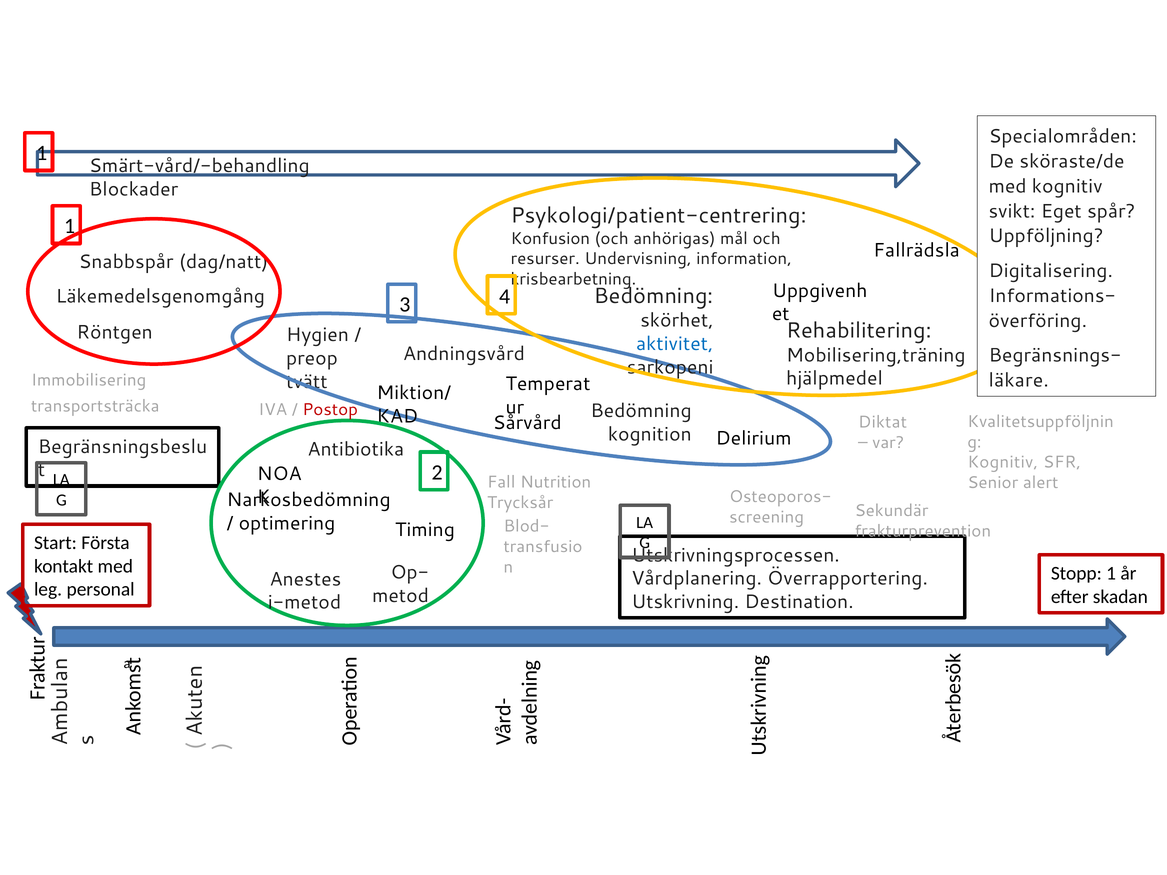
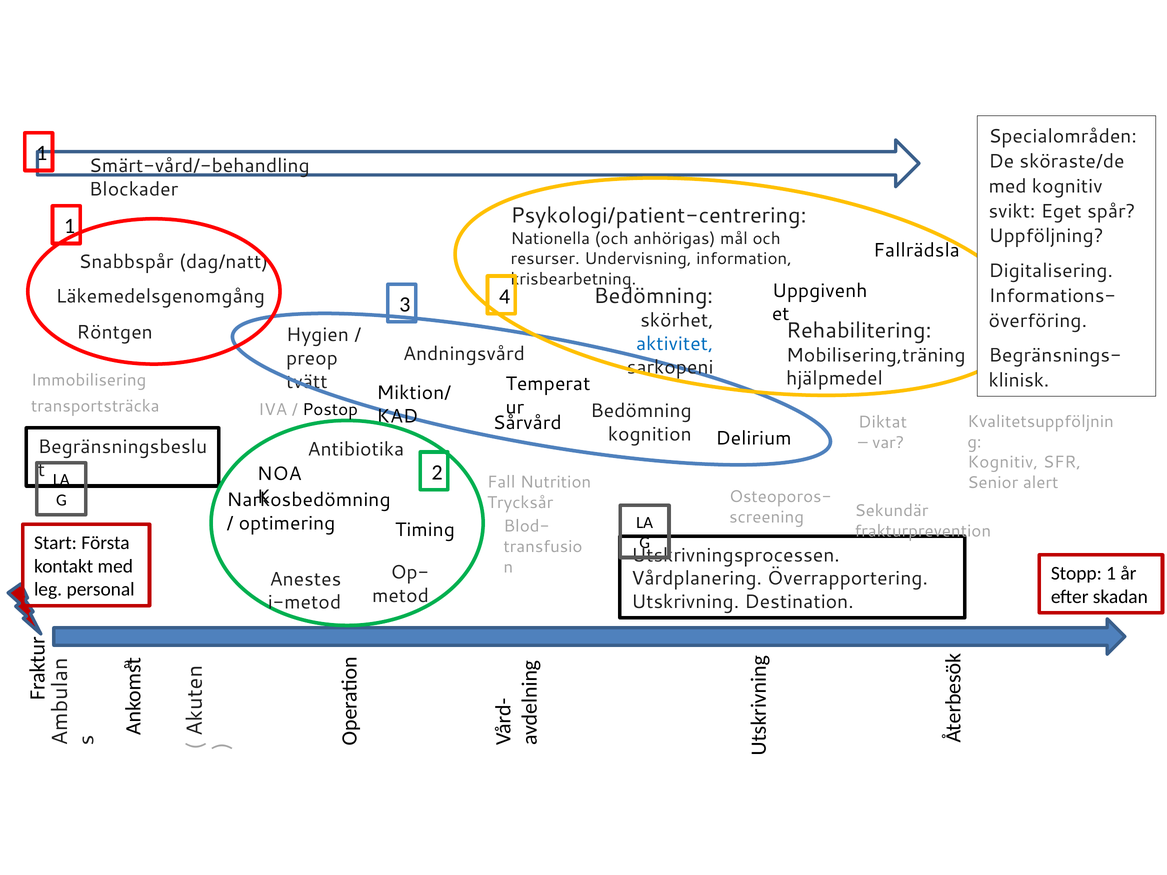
Konfusion: Konfusion -> Nationella
läkare: läkare -> klinisk
Postop colour: red -> black
